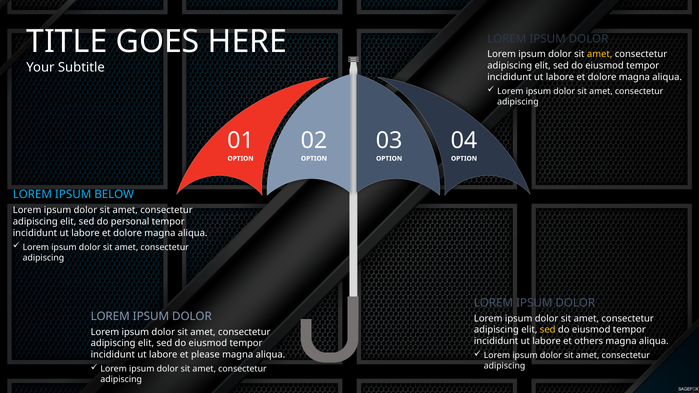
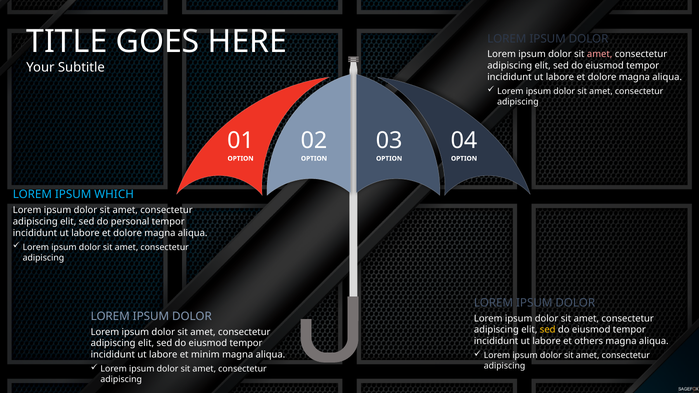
amet at (600, 54) colour: yellow -> pink
BELOW: BELOW -> WHICH
please: please -> minim
